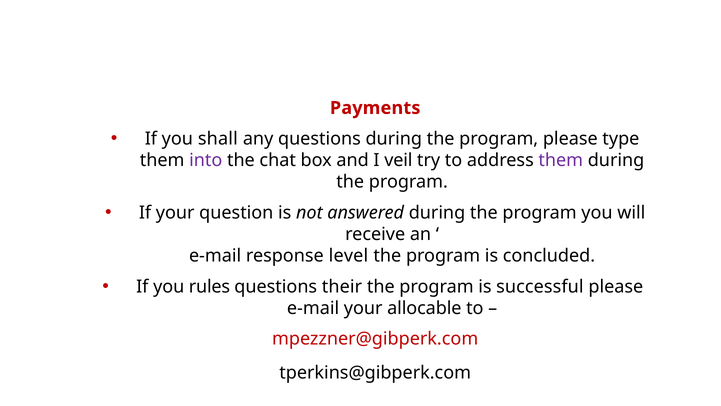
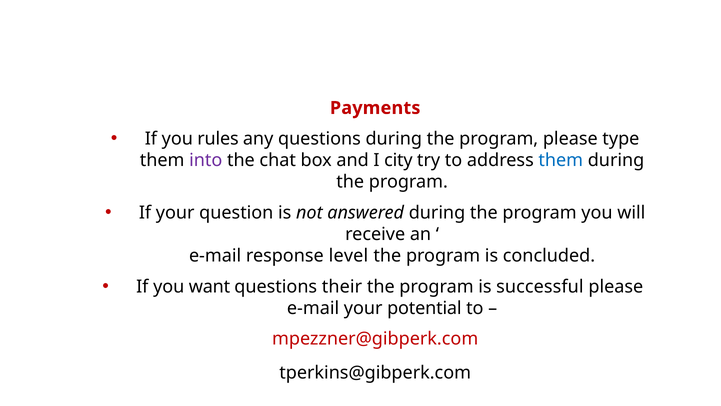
shall: shall -> rules
veil: veil -> city
them at (561, 160) colour: purple -> blue
rules: rules -> want
allocable: allocable -> potential
